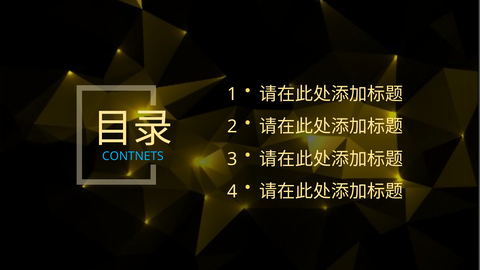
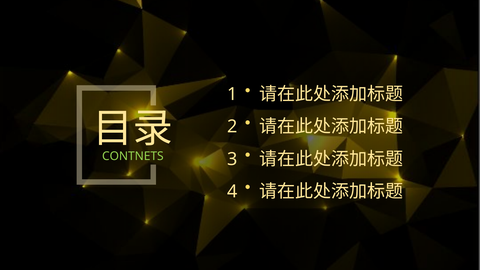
CONTNETS colour: light blue -> light green
